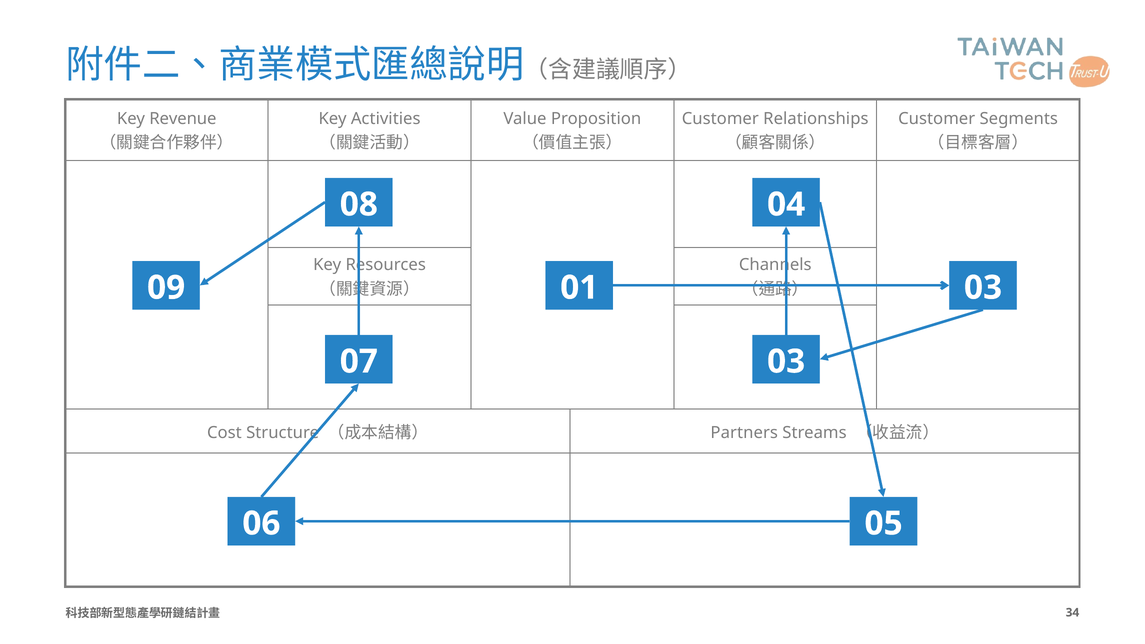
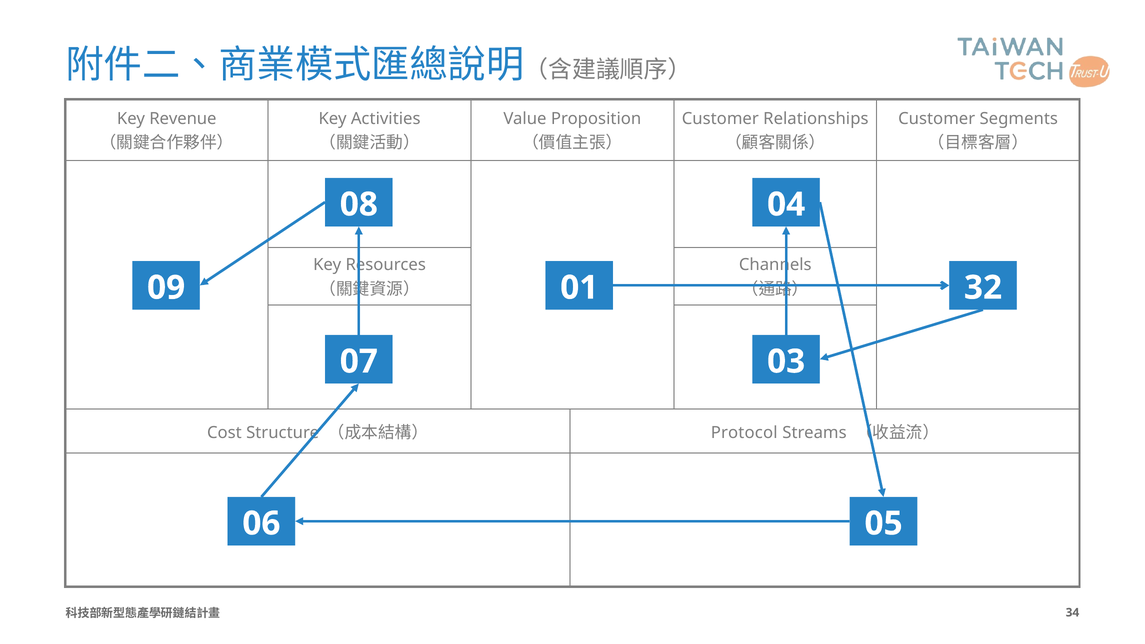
01 03: 03 -> 32
Partners: Partners -> Protocol
